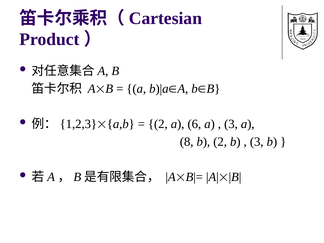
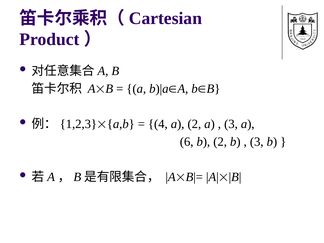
2 at (158, 124): 2 -> 4
a 6: 6 -> 2
8: 8 -> 6
